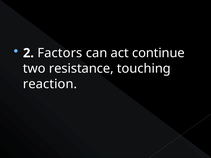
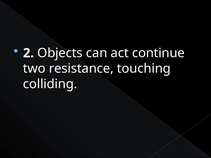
Factors: Factors -> Objects
reaction: reaction -> colliding
